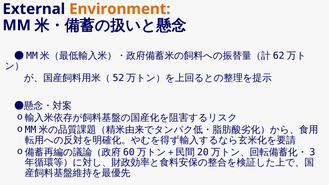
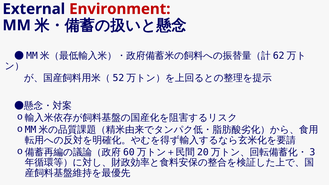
Environment colour: orange -> red
